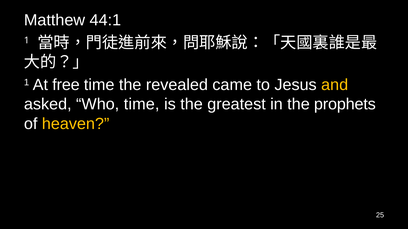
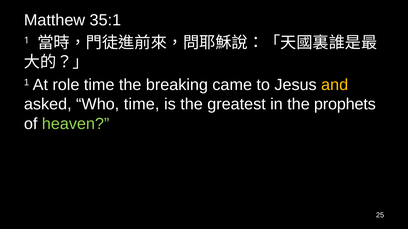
44:1: 44:1 -> 35:1
free: free -> role
revealed: revealed -> breaking
heaven colour: yellow -> light green
